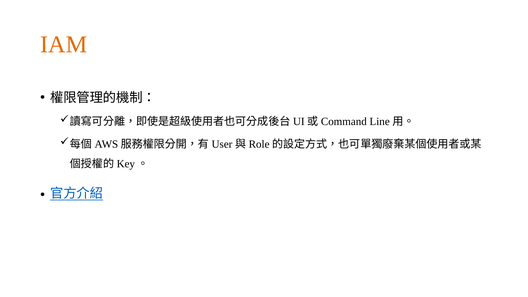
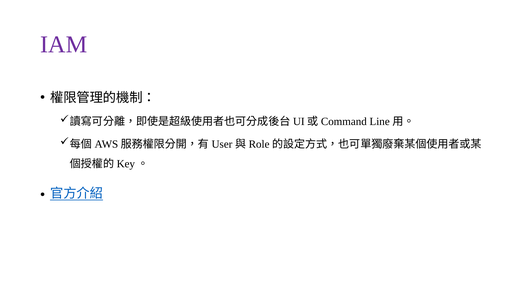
IAM colour: orange -> purple
